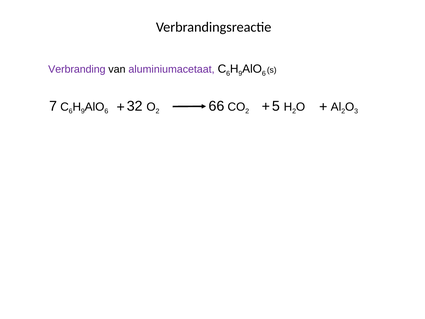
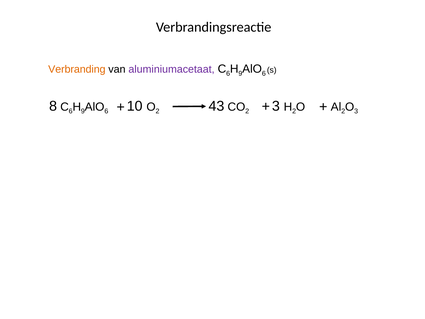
Verbranding colour: purple -> orange
7: 7 -> 8
32: 32 -> 10
66: 66 -> 43
2 5: 5 -> 3
